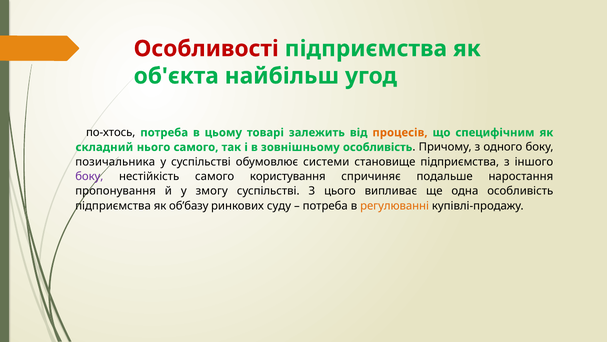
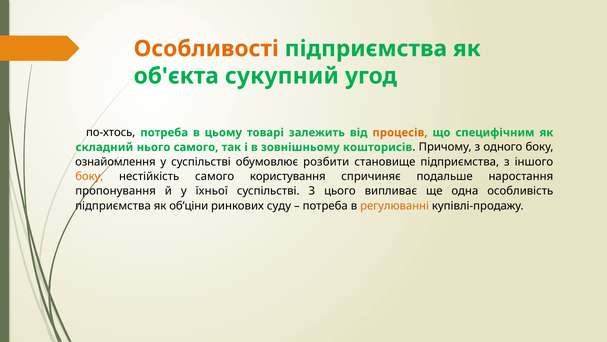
Особливості colour: red -> orange
найбільш: найбільш -> сукупний
зовнішньому особливість: особливість -> кошторисів
позичальника: позичальника -> ознайомлення
системи: системи -> розбити
боку at (89, 176) colour: purple -> orange
змогу: змогу -> їхньої
об’базу: об’базу -> об’ціни
